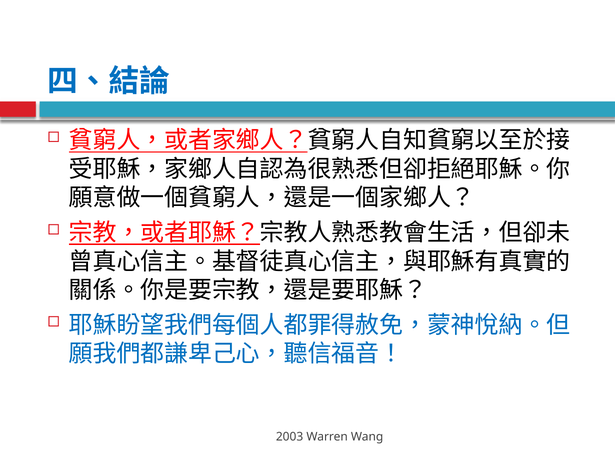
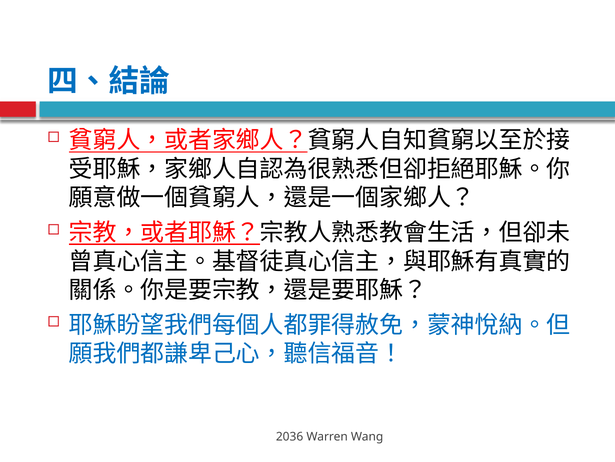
2003: 2003 -> 2036
